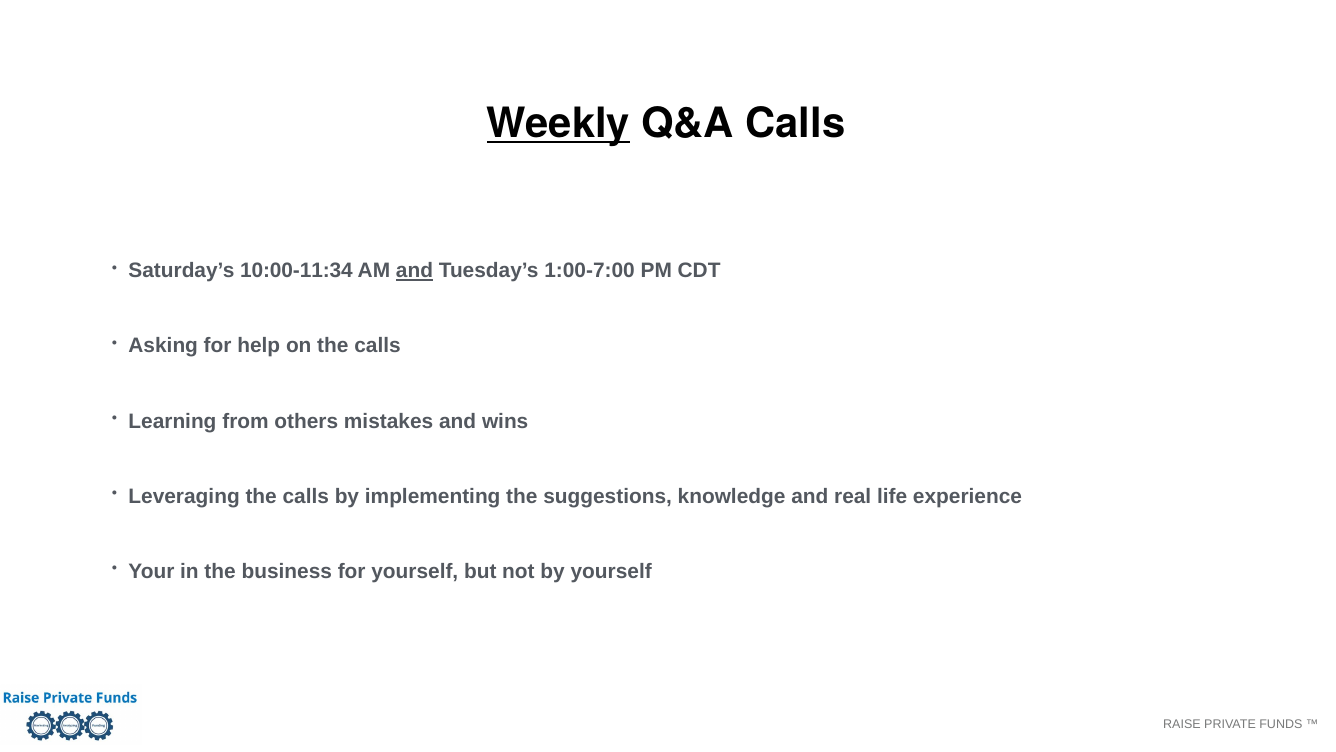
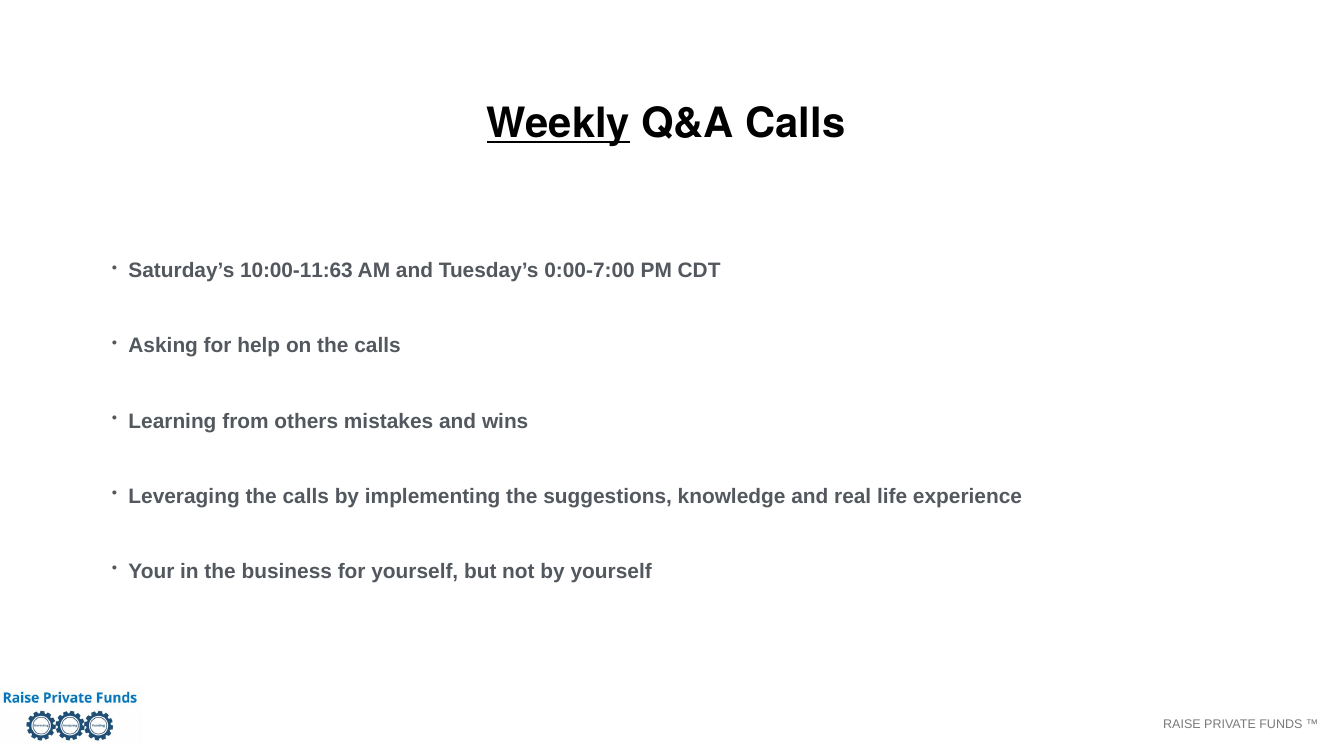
10:00-11:34: 10:00-11:34 -> 10:00-11:63
and at (414, 271) underline: present -> none
1:00-7:00: 1:00-7:00 -> 0:00-7:00
